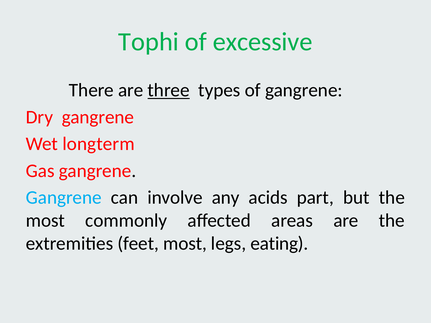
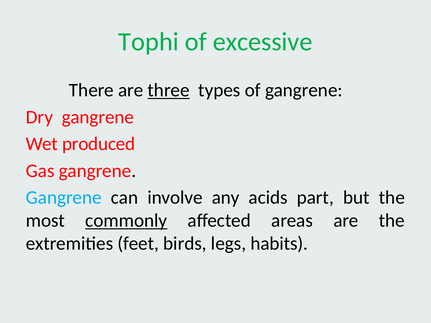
longterm: longterm -> produced
commonly underline: none -> present
feet most: most -> birds
eating: eating -> habits
